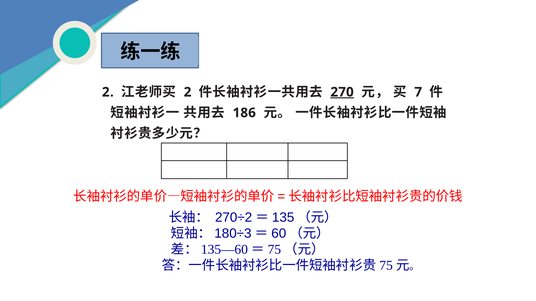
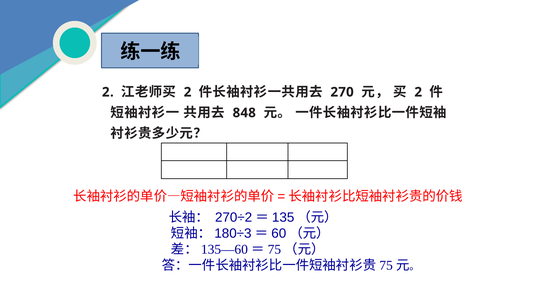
270 underline: present -> none
7 at (418, 92): 7 -> 2
186: 186 -> 848
